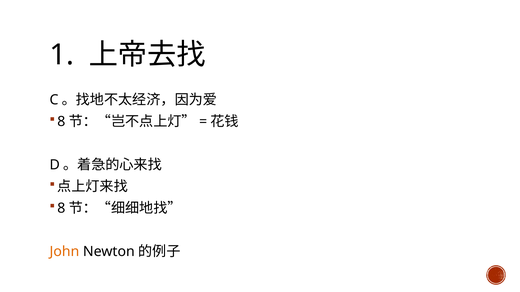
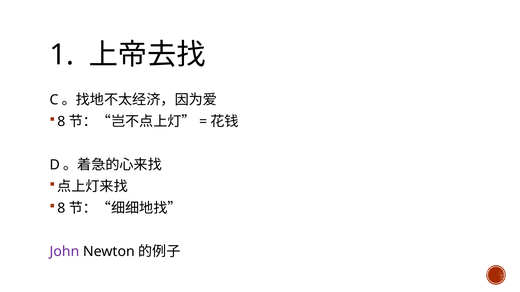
John colour: orange -> purple
